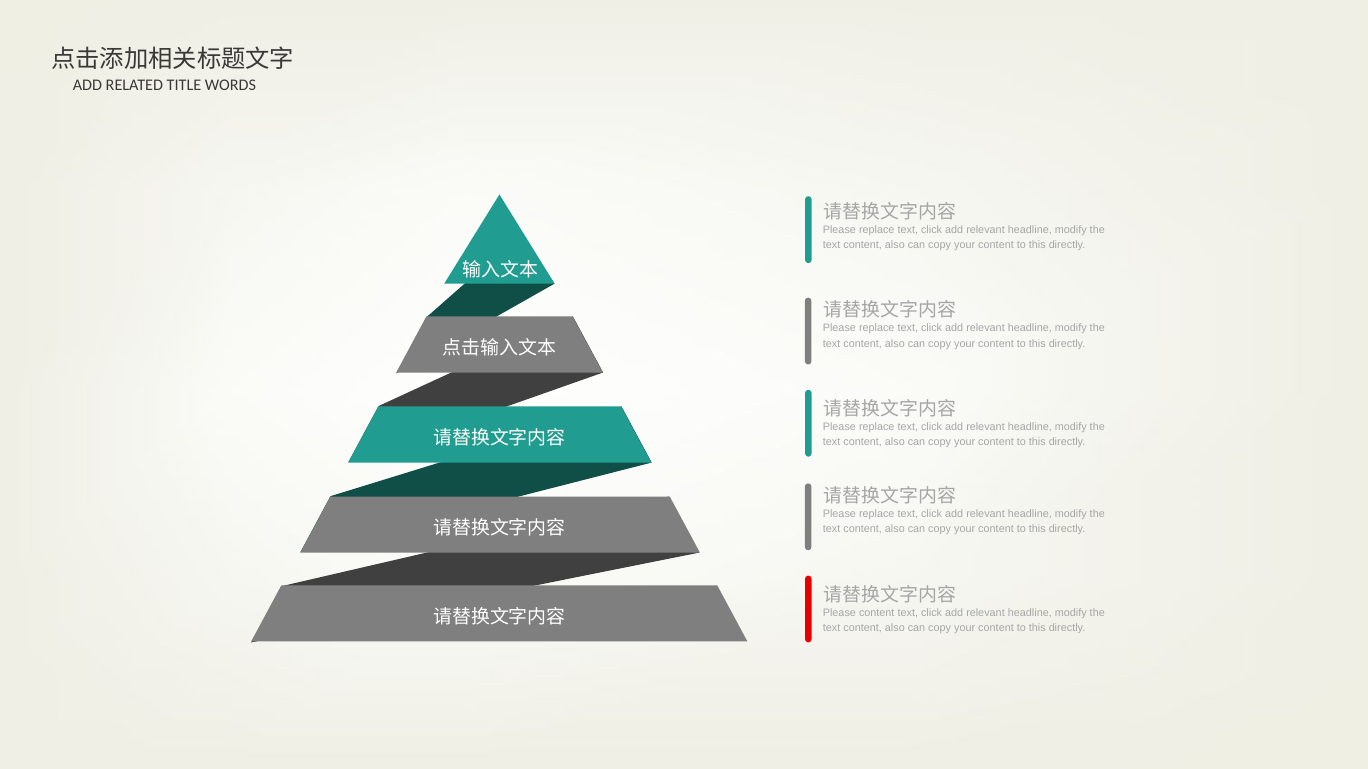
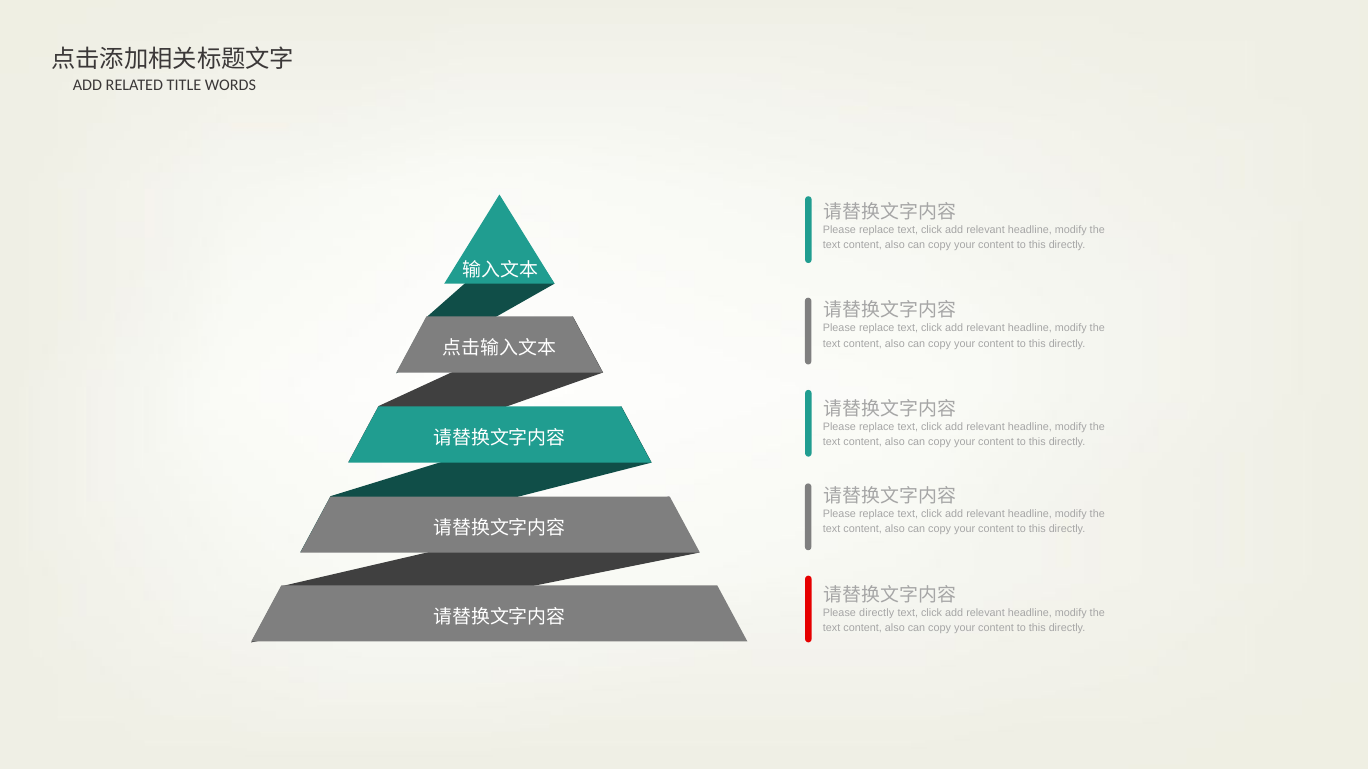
Please content: content -> directly
